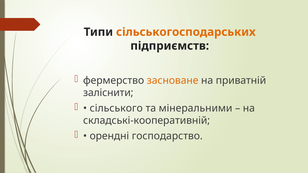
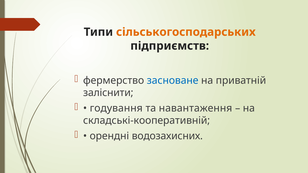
засноване colour: orange -> blue
сільського: сільського -> годування
мінеральними: мінеральними -> навантаження
господарство: господарство -> водозахисних
